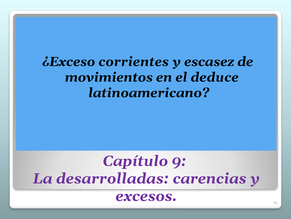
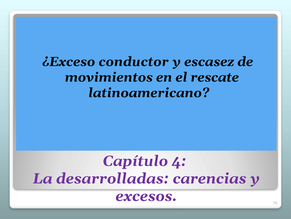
corrientes: corrientes -> conductor
deduce: deduce -> rescate
9: 9 -> 4
